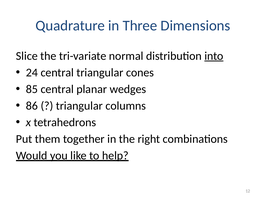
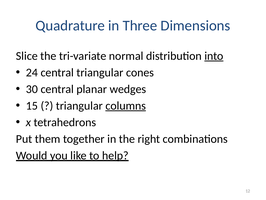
85: 85 -> 30
86: 86 -> 15
columns underline: none -> present
